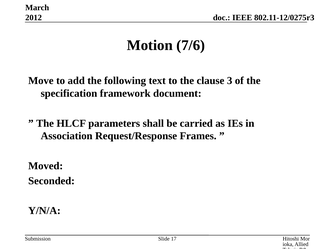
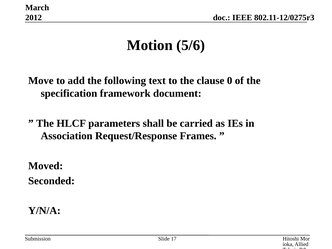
7/6: 7/6 -> 5/6
3: 3 -> 0
